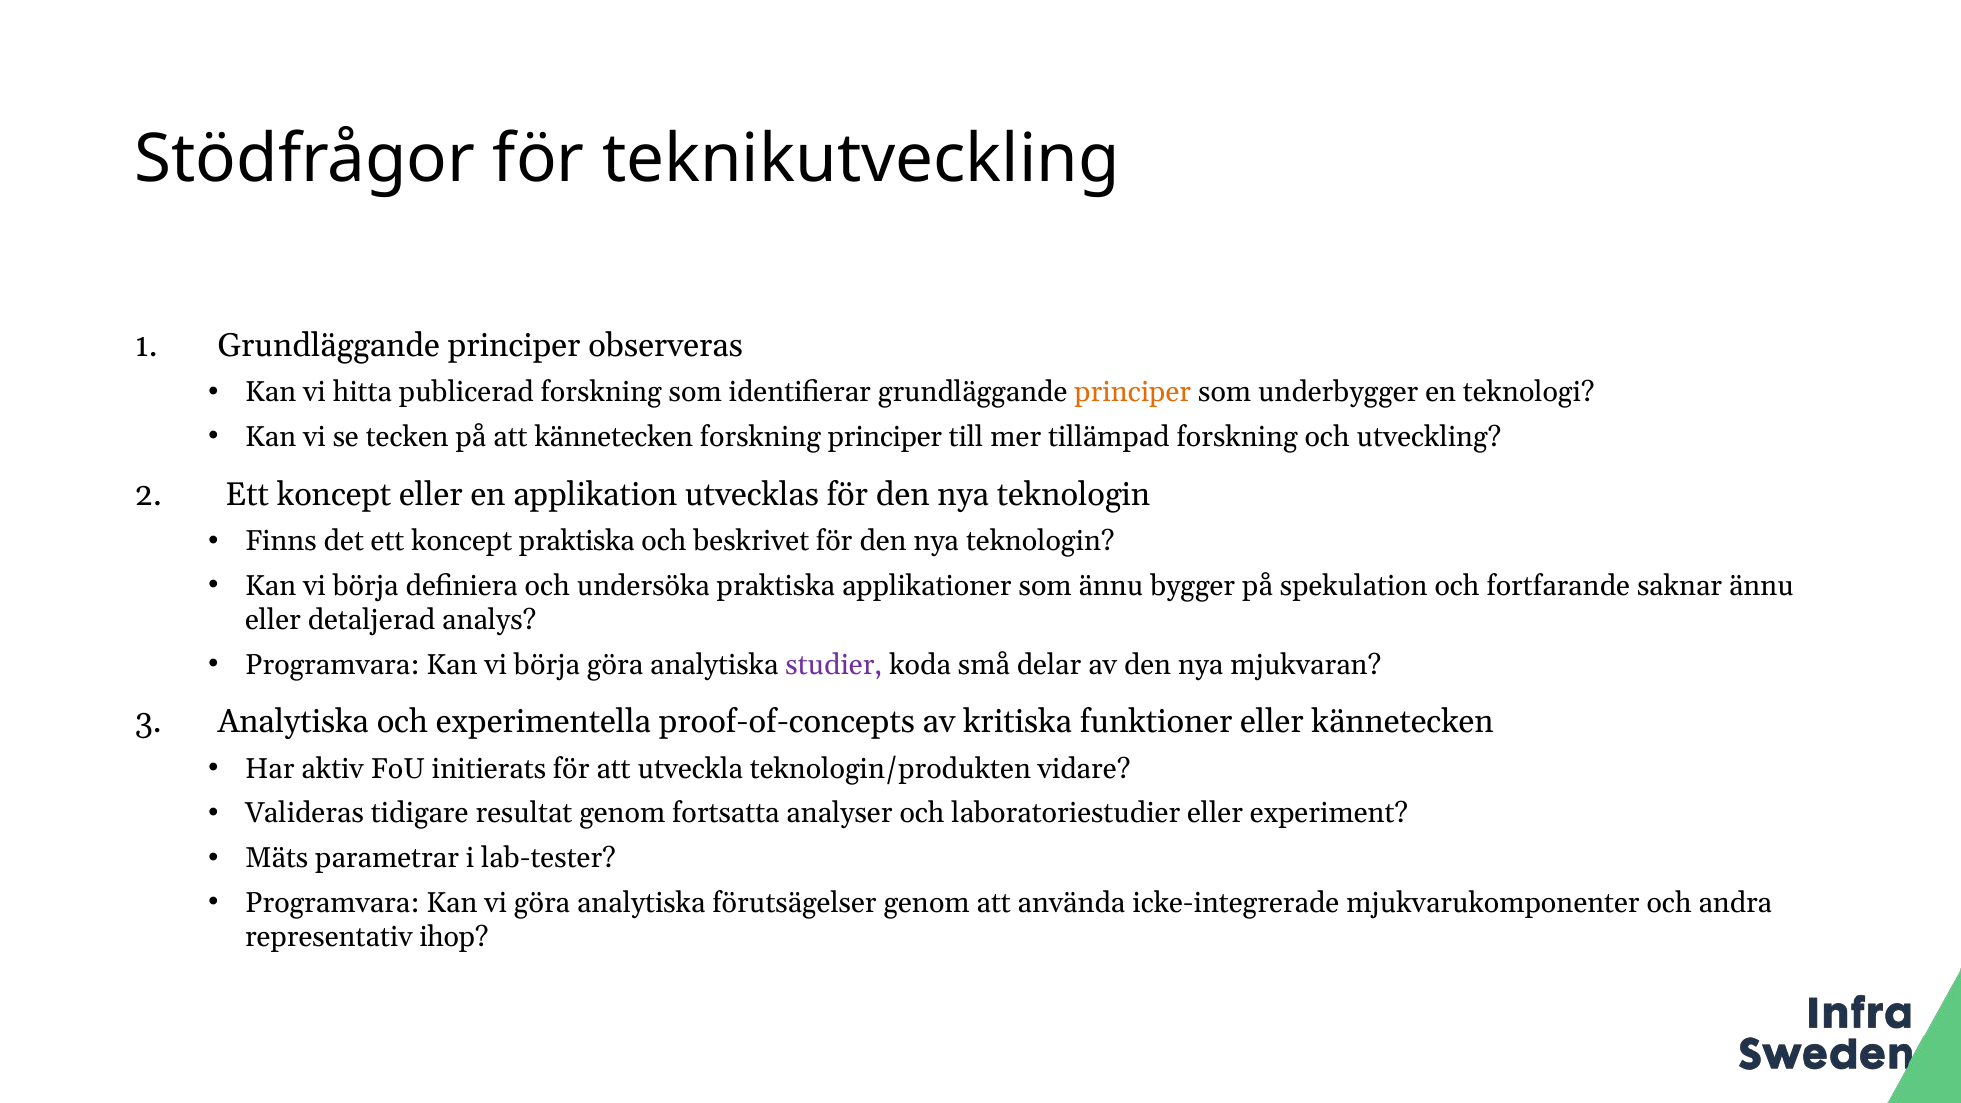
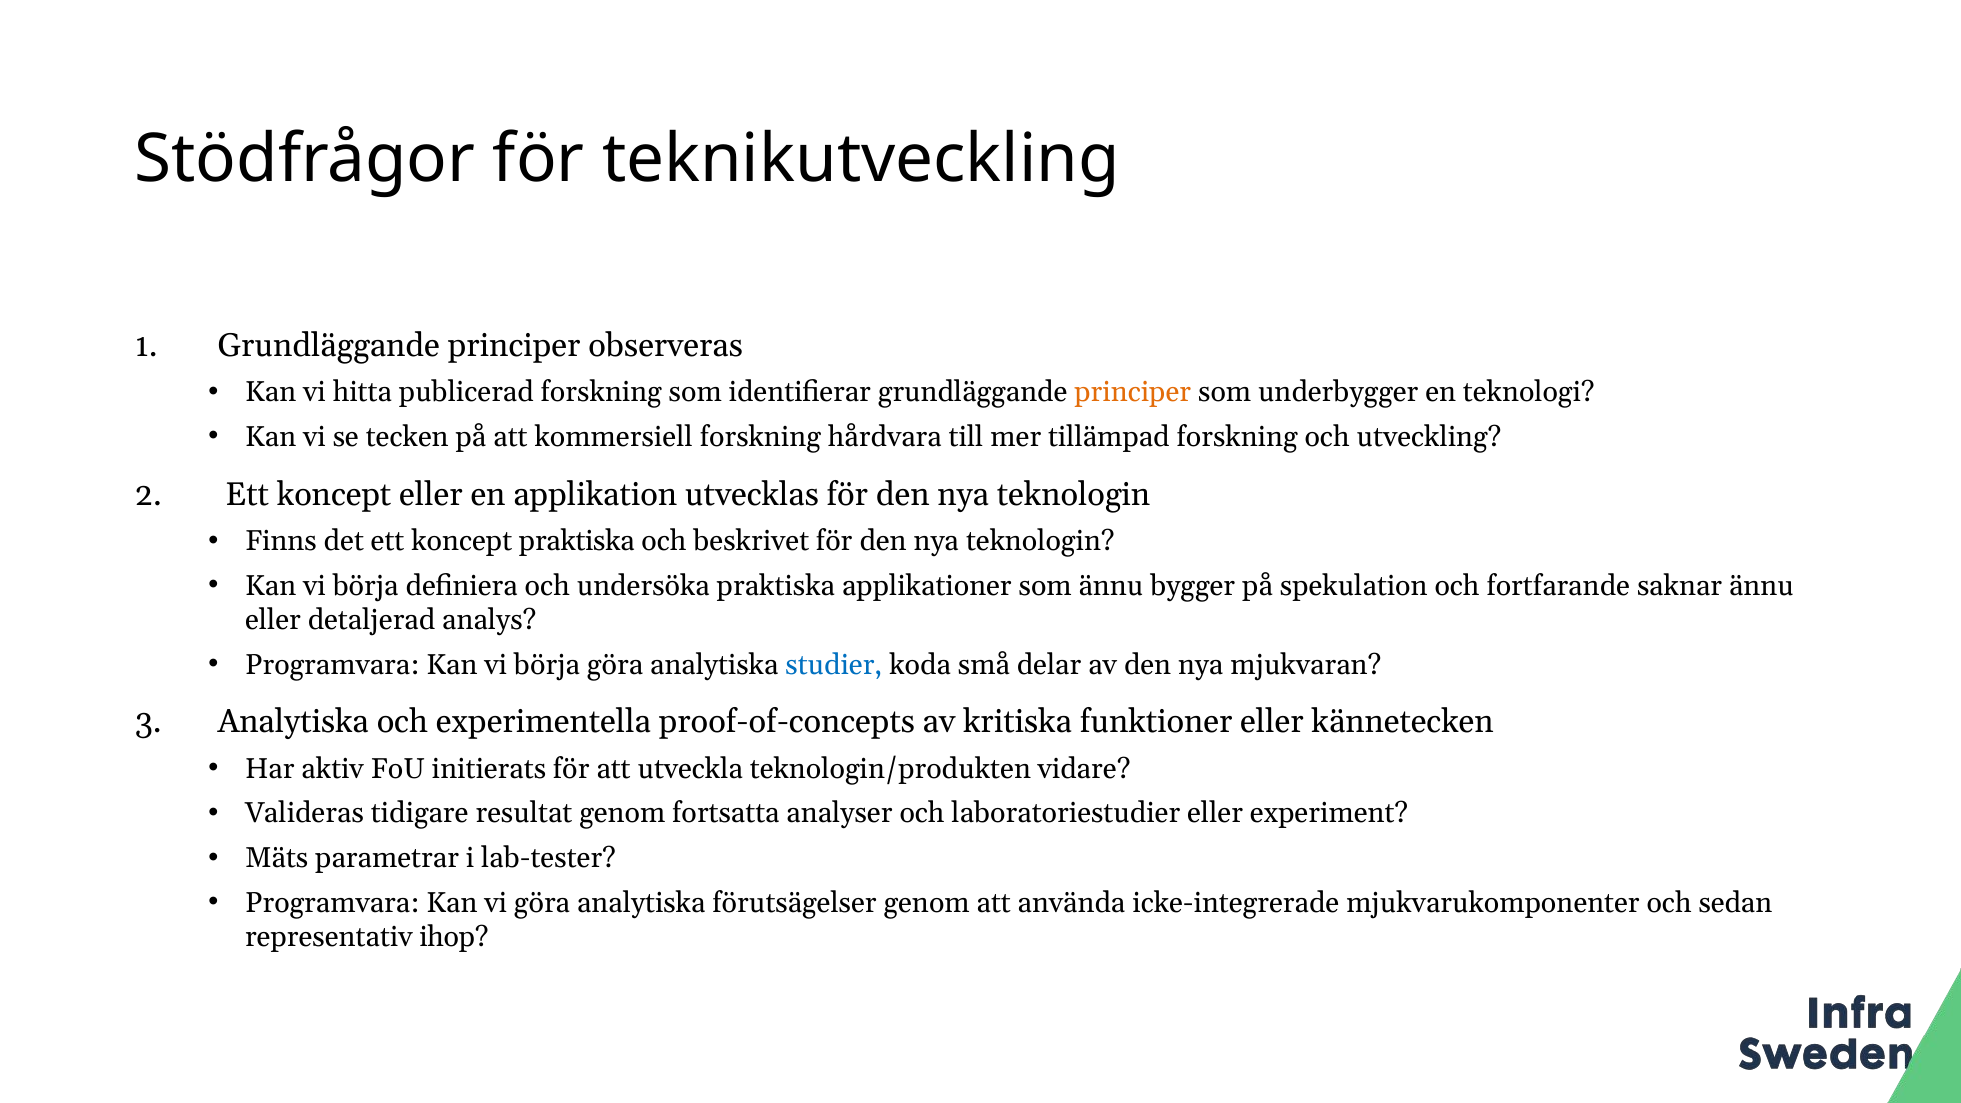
att kännetecken: kännetecken -> kommersiell
forskning principer: principer -> hårdvara
studier colour: purple -> blue
andra: andra -> sedan
